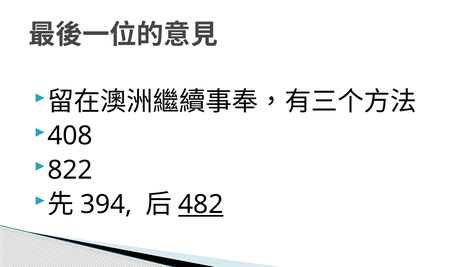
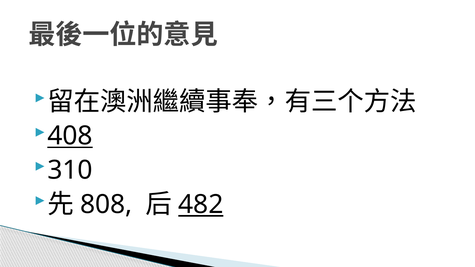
408 underline: none -> present
822: 822 -> 310
394: 394 -> 808
